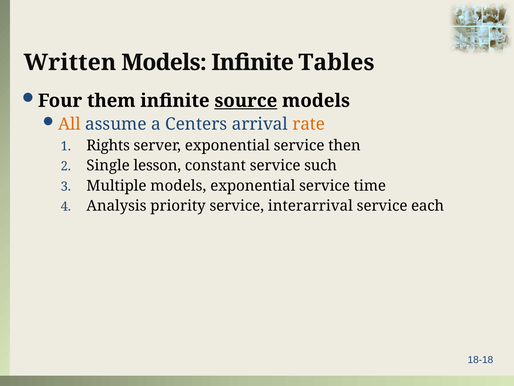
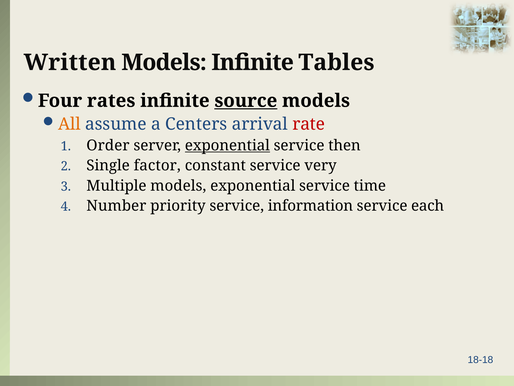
them: them -> rates
rate colour: orange -> red
Rights: Rights -> Order
exponential at (227, 145) underline: none -> present
lesson: lesson -> factor
such: such -> very
Analysis: Analysis -> Number
interarrival: interarrival -> information
